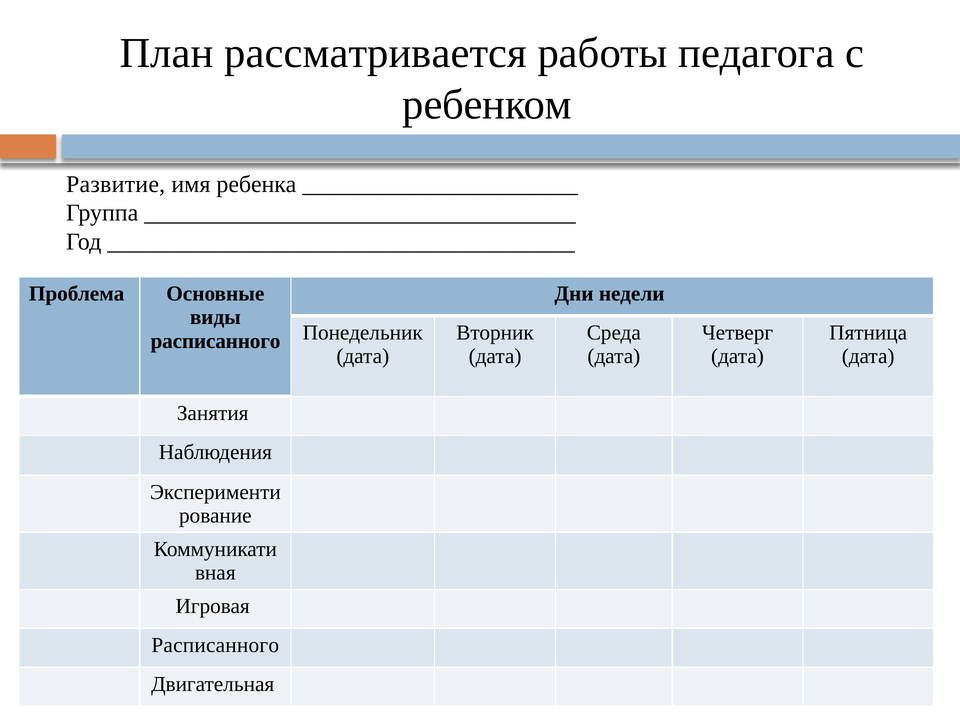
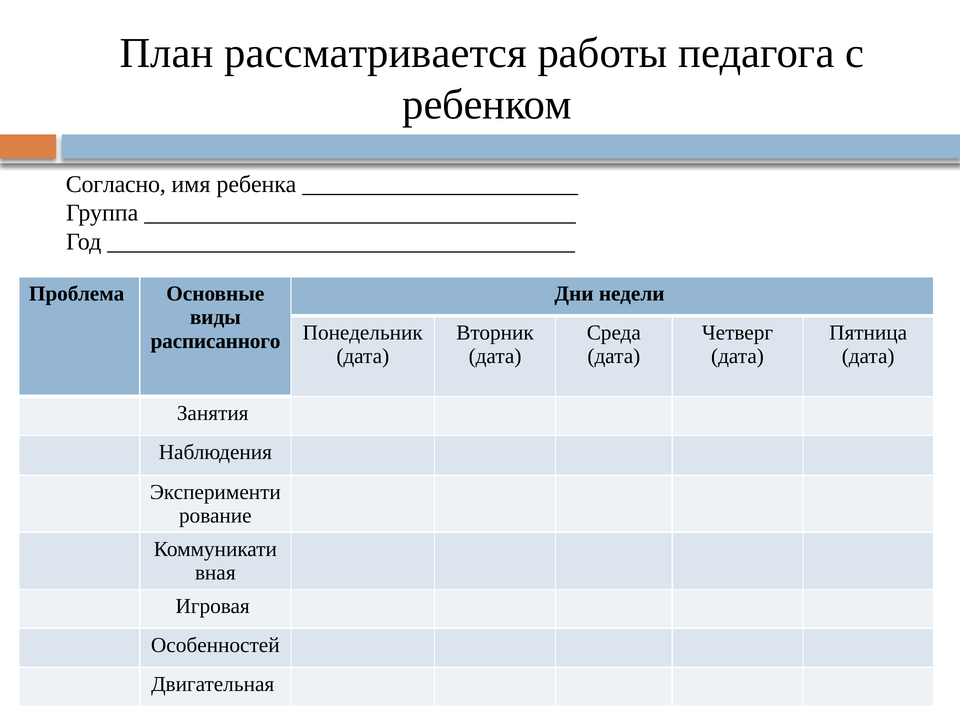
Развитие: Развитие -> Согласно
Расписанного at (215, 645): Расписанного -> Особенностей
